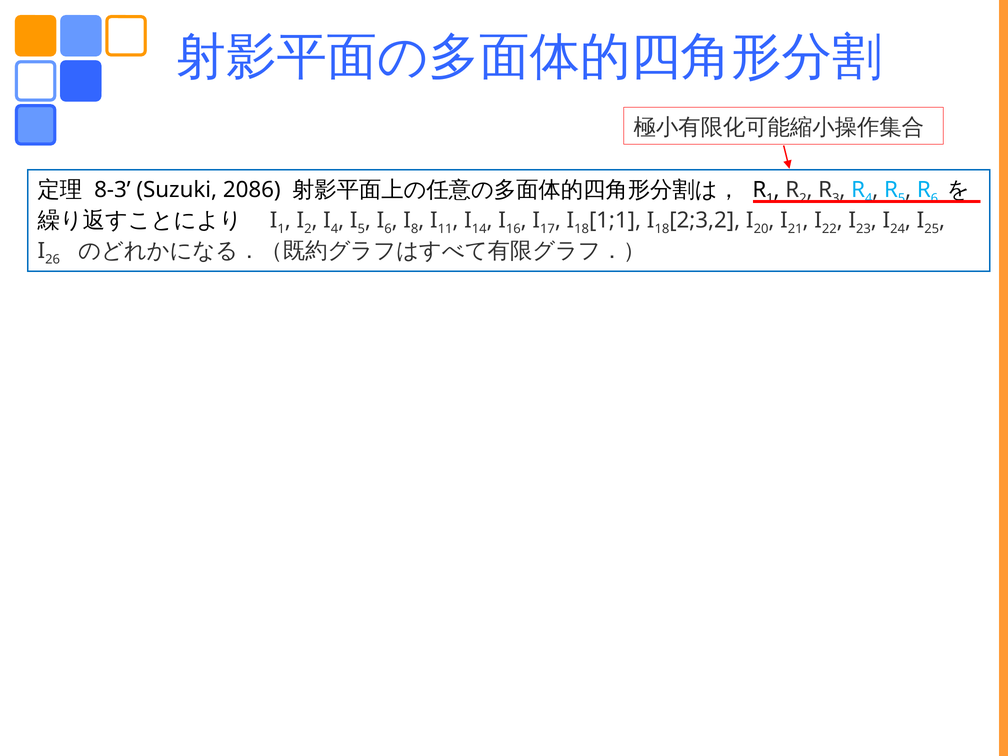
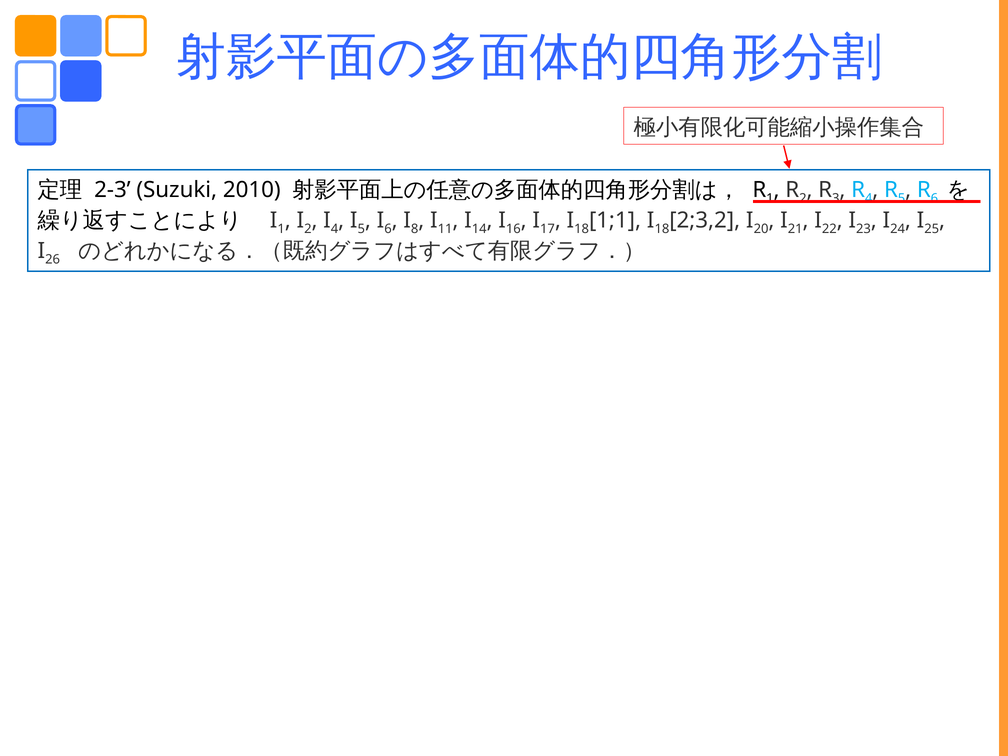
8-3: 8-3 -> 2-3
2086: 2086 -> 2010
